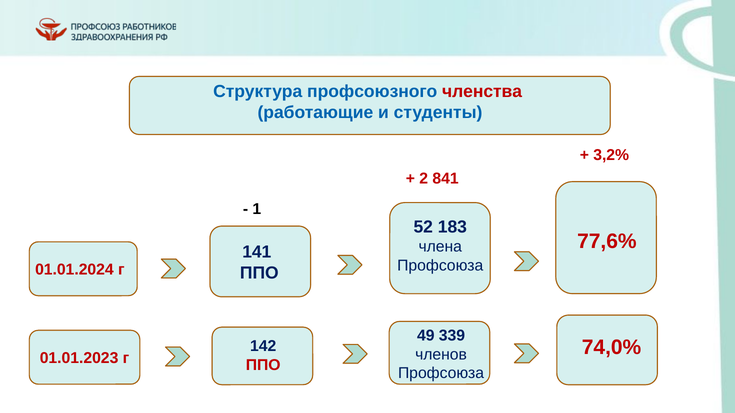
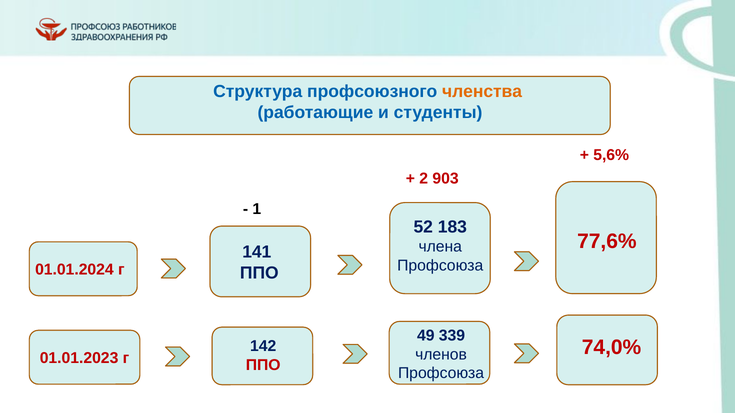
членства colour: red -> orange
3,2%: 3,2% -> 5,6%
841: 841 -> 903
